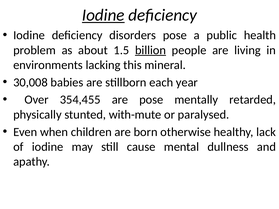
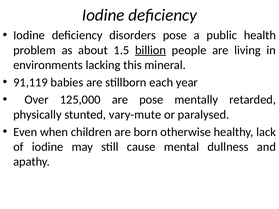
Iodine at (103, 15) underline: present -> none
30,008: 30,008 -> 91,119
354,455: 354,455 -> 125,000
with-mute: with-mute -> vary-mute
